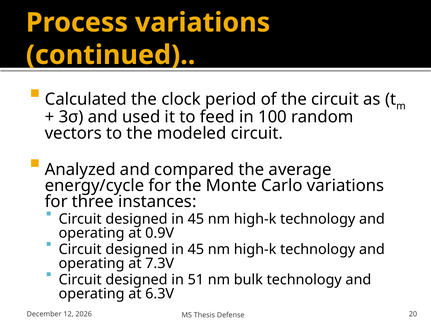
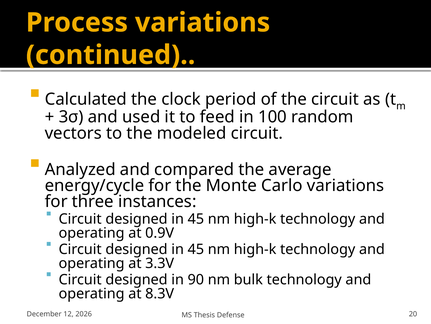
7.3V: 7.3V -> 3.3V
51: 51 -> 90
6.3V: 6.3V -> 8.3V
